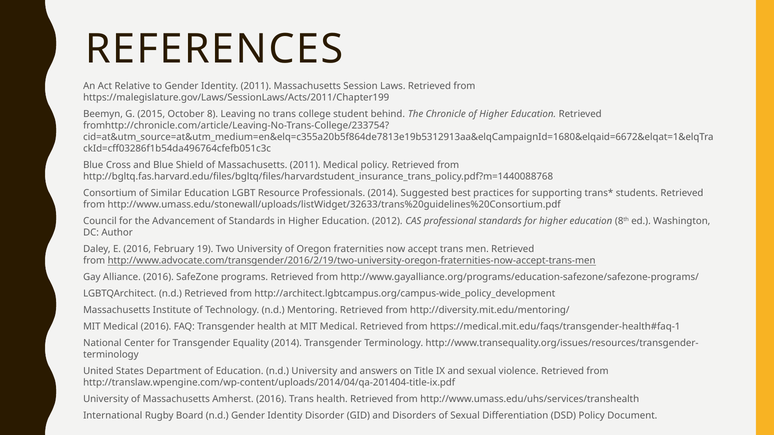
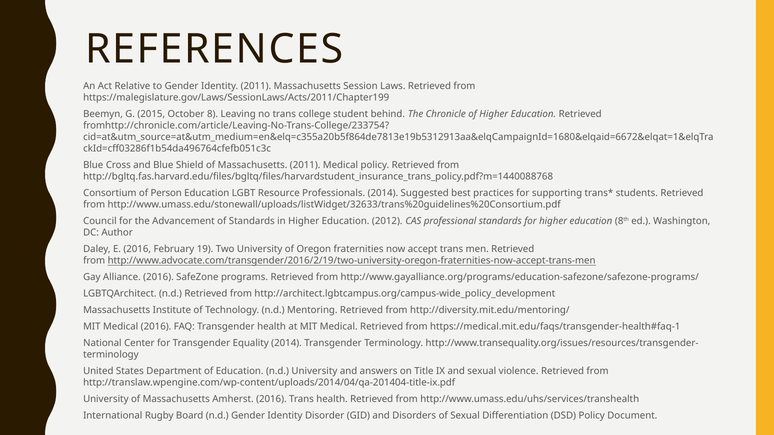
Similar: Similar -> Person
